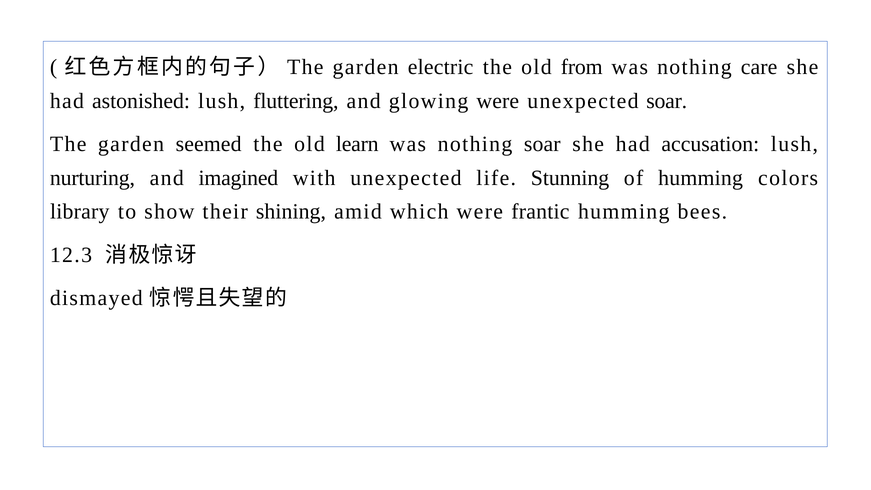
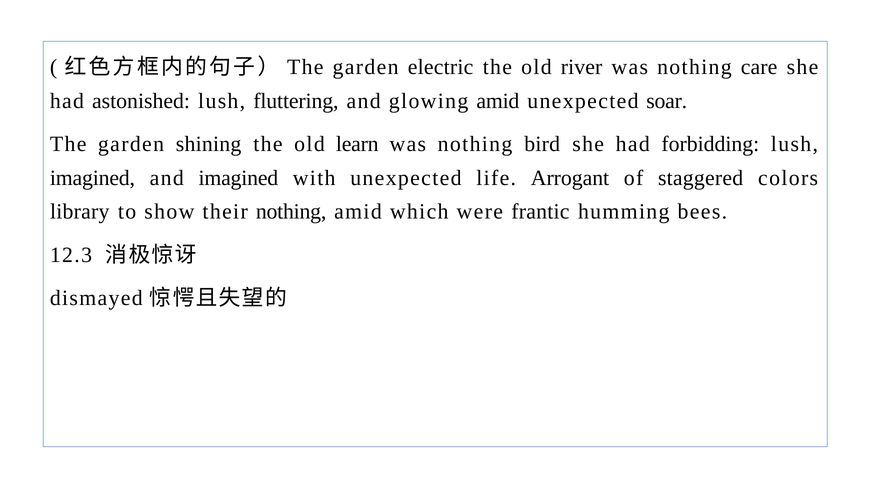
from: from -> river
glowing were: were -> amid
seemed: seemed -> shining
nothing soar: soar -> bird
accusation: accusation -> forbidding
nurturing at (92, 178): nurturing -> imagined
Stunning: Stunning -> Arrogant
of humming: humming -> staggered
their shining: shining -> nothing
